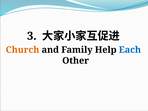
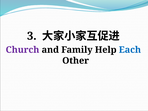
Church colour: orange -> purple
